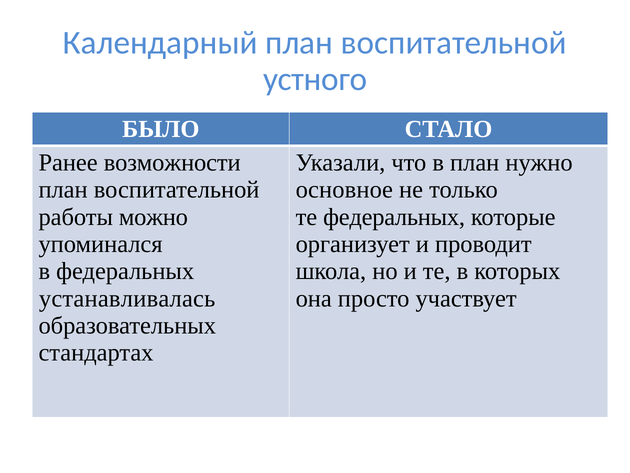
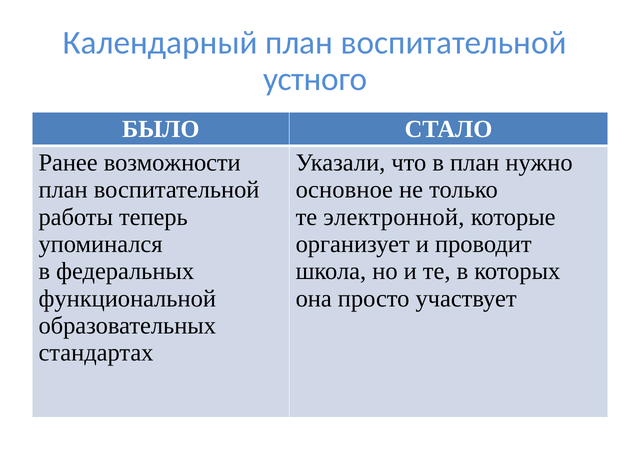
можно: можно -> теперь
те федеральных: федеральных -> электронной
устанавливалась: устанавливалась -> функциональной
